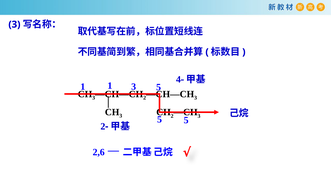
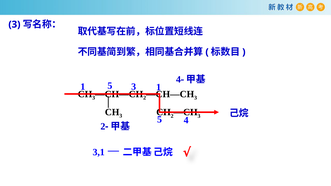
1 1: 1 -> 5
3 5: 5 -> 1
5 5: 5 -> 4
2,6: 2,6 -> 3,1
